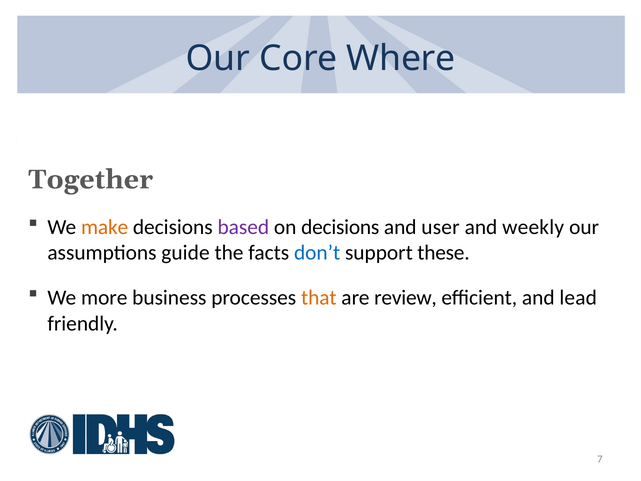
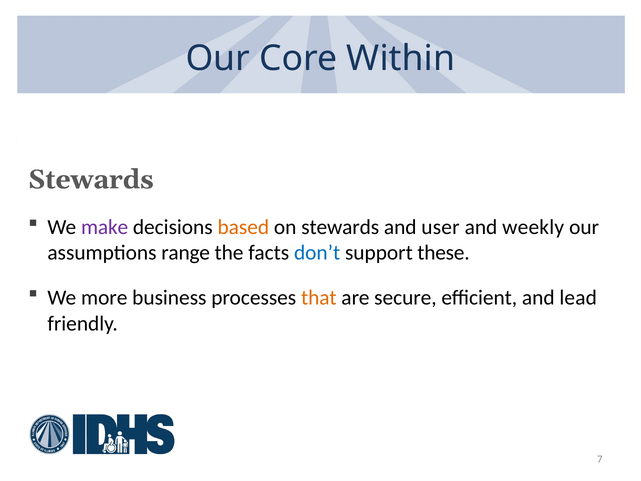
Where: Where -> Within
Together at (91, 179): Together -> Stewards
make colour: orange -> purple
based colour: purple -> orange
on decisions: decisions -> stewards
guide: guide -> range
review: review -> secure
